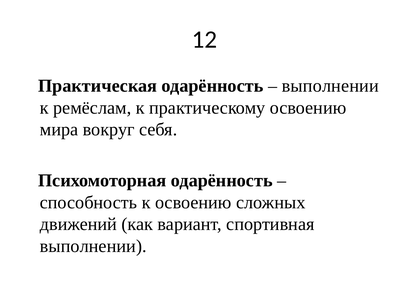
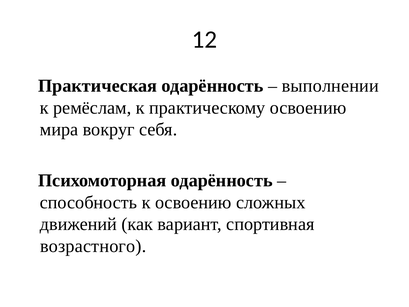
выполнении at (93, 246): выполнении -> возрастного
